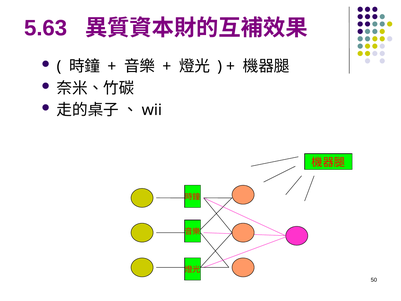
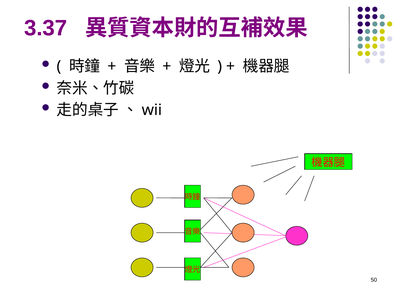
5.63: 5.63 -> 3.37
